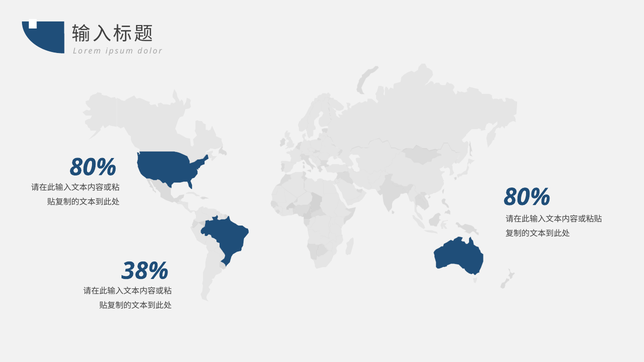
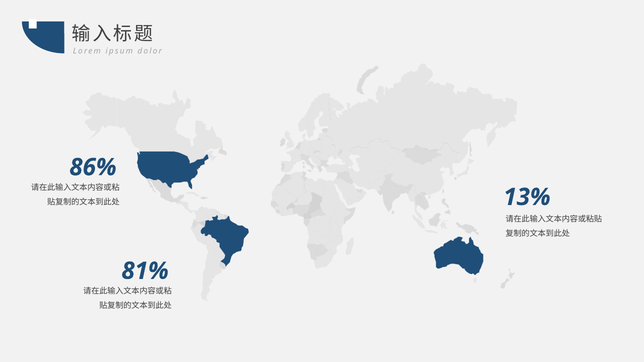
80% at (93, 167): 80% -> 86%
80% at (527, 197): 80% -> 13%
38%: 38% -> 81%
